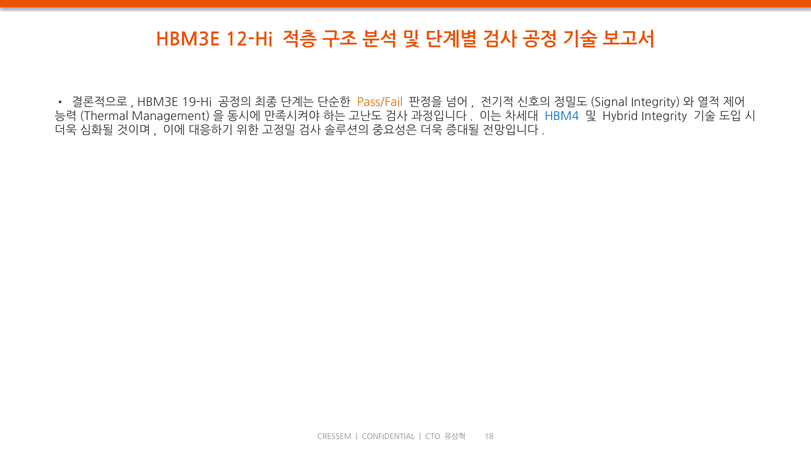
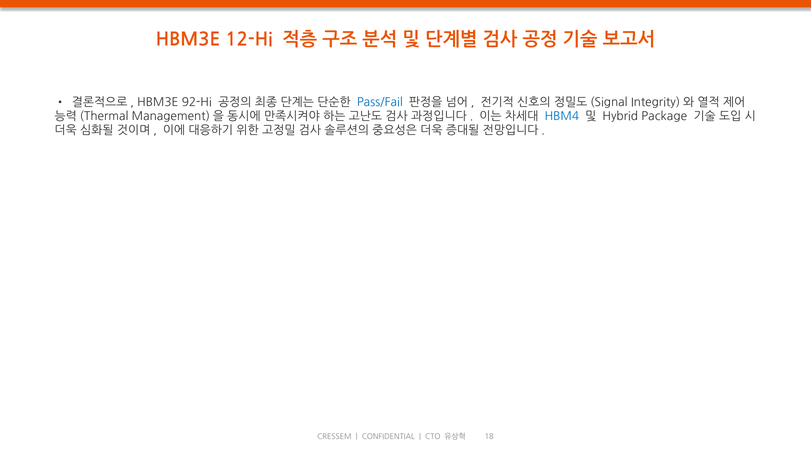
19-Hi: 19-Hi -> 92-Hi
Pass/Fail colour: orange -> blue
Integrity: Integrity -> Package
